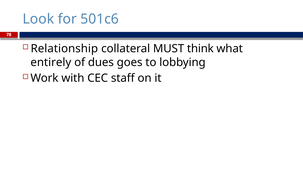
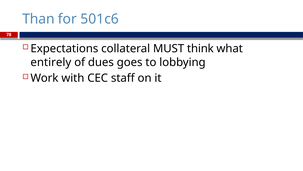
Look: Look -> Than
Relationship: Relationship -> Expectations
